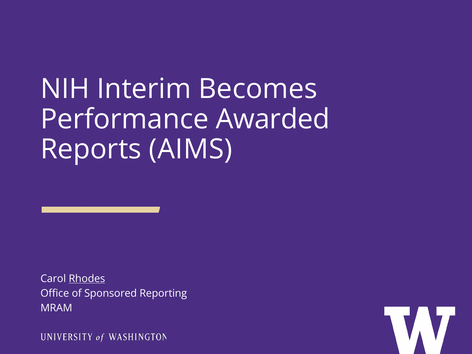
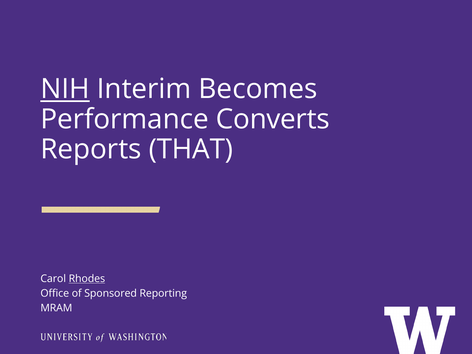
NIH underline: none -> present
Awarded: Awarded -> Converts
AIMS: AIMS -> THAT
